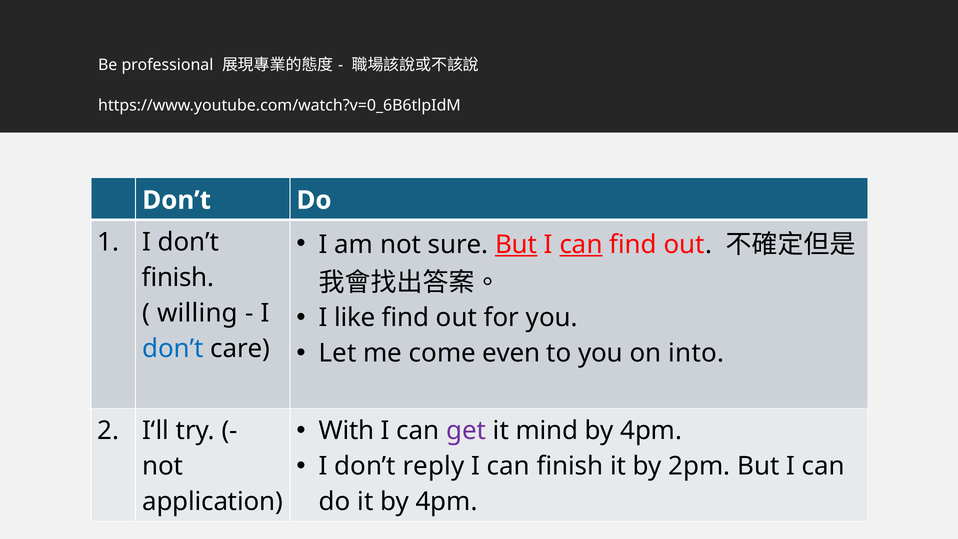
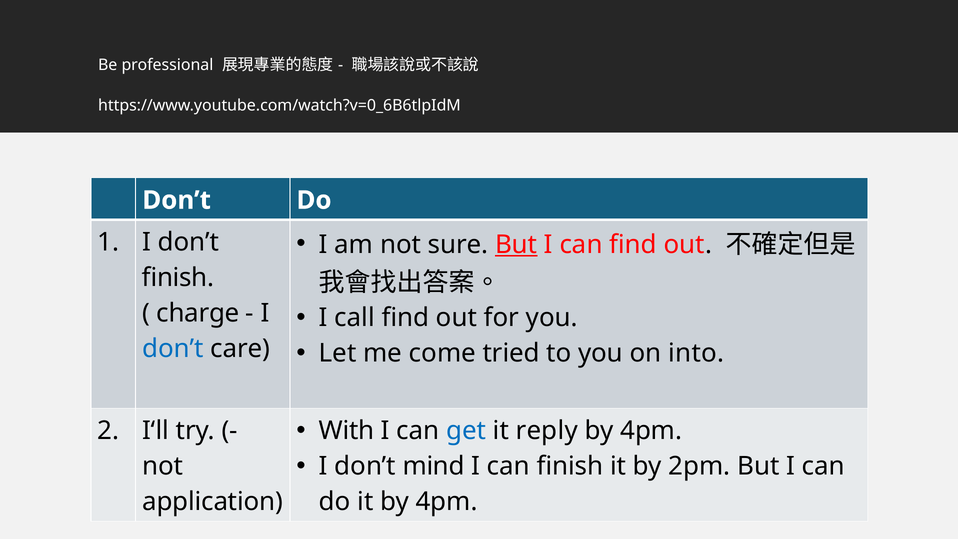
can at (581, 245) underline: present -> none
like: like -> call
willing: willing -> charge
even: even -> tried
get colour: purple -> blue
mind: mind -> reply
reply: reply -> mind
